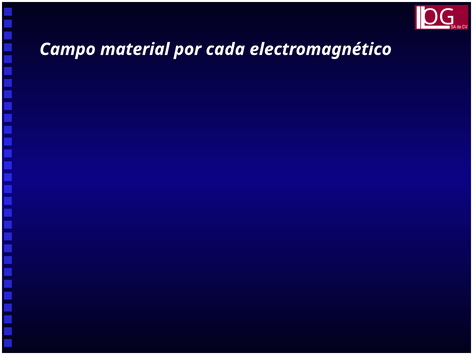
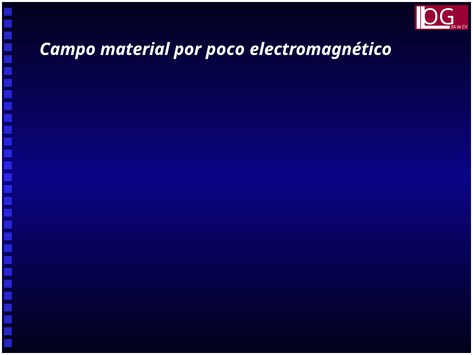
cada: cada -> poco
